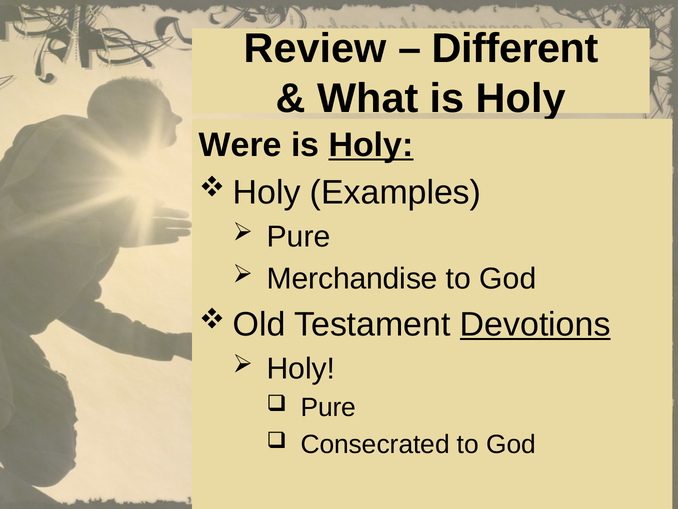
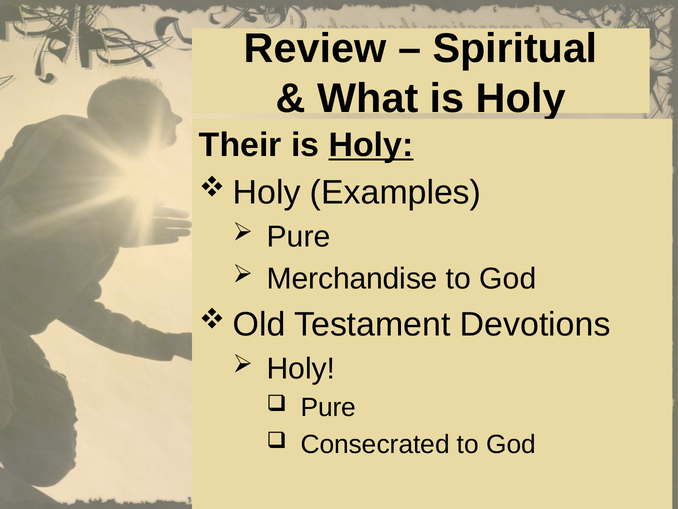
Different: Different -> Spiritual
Were: Were -> Their
Devotions underline: present -> none
